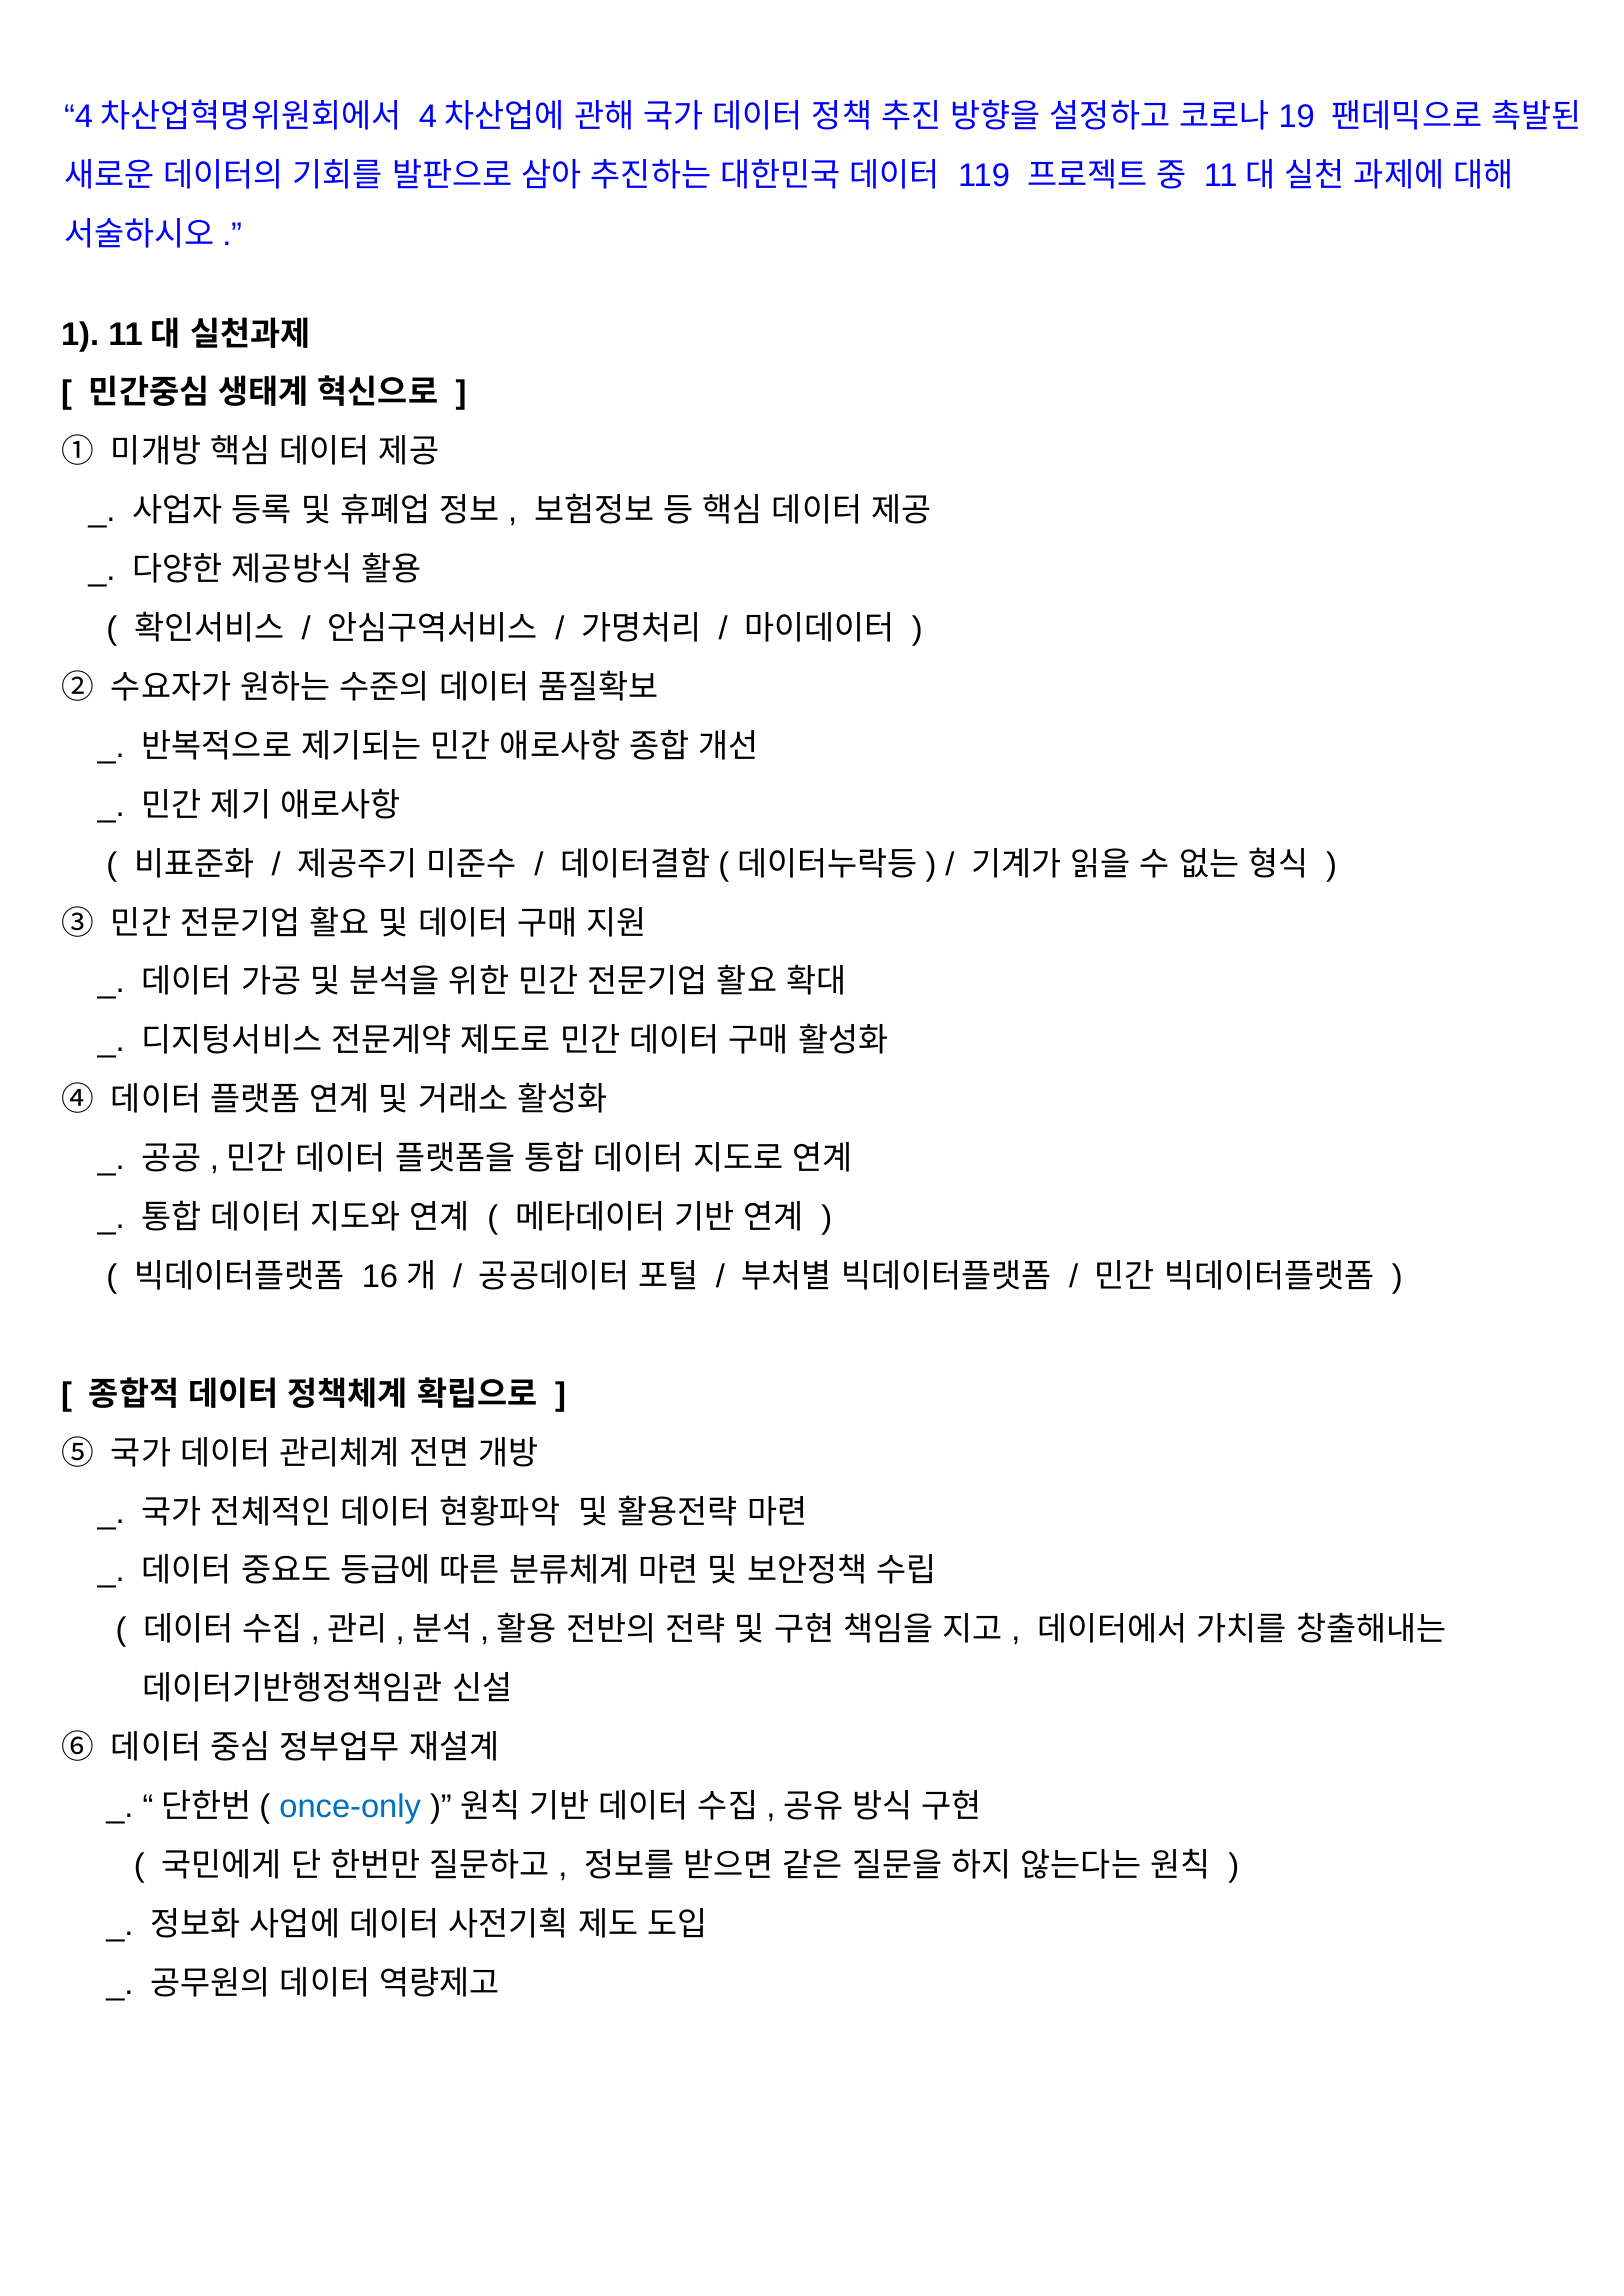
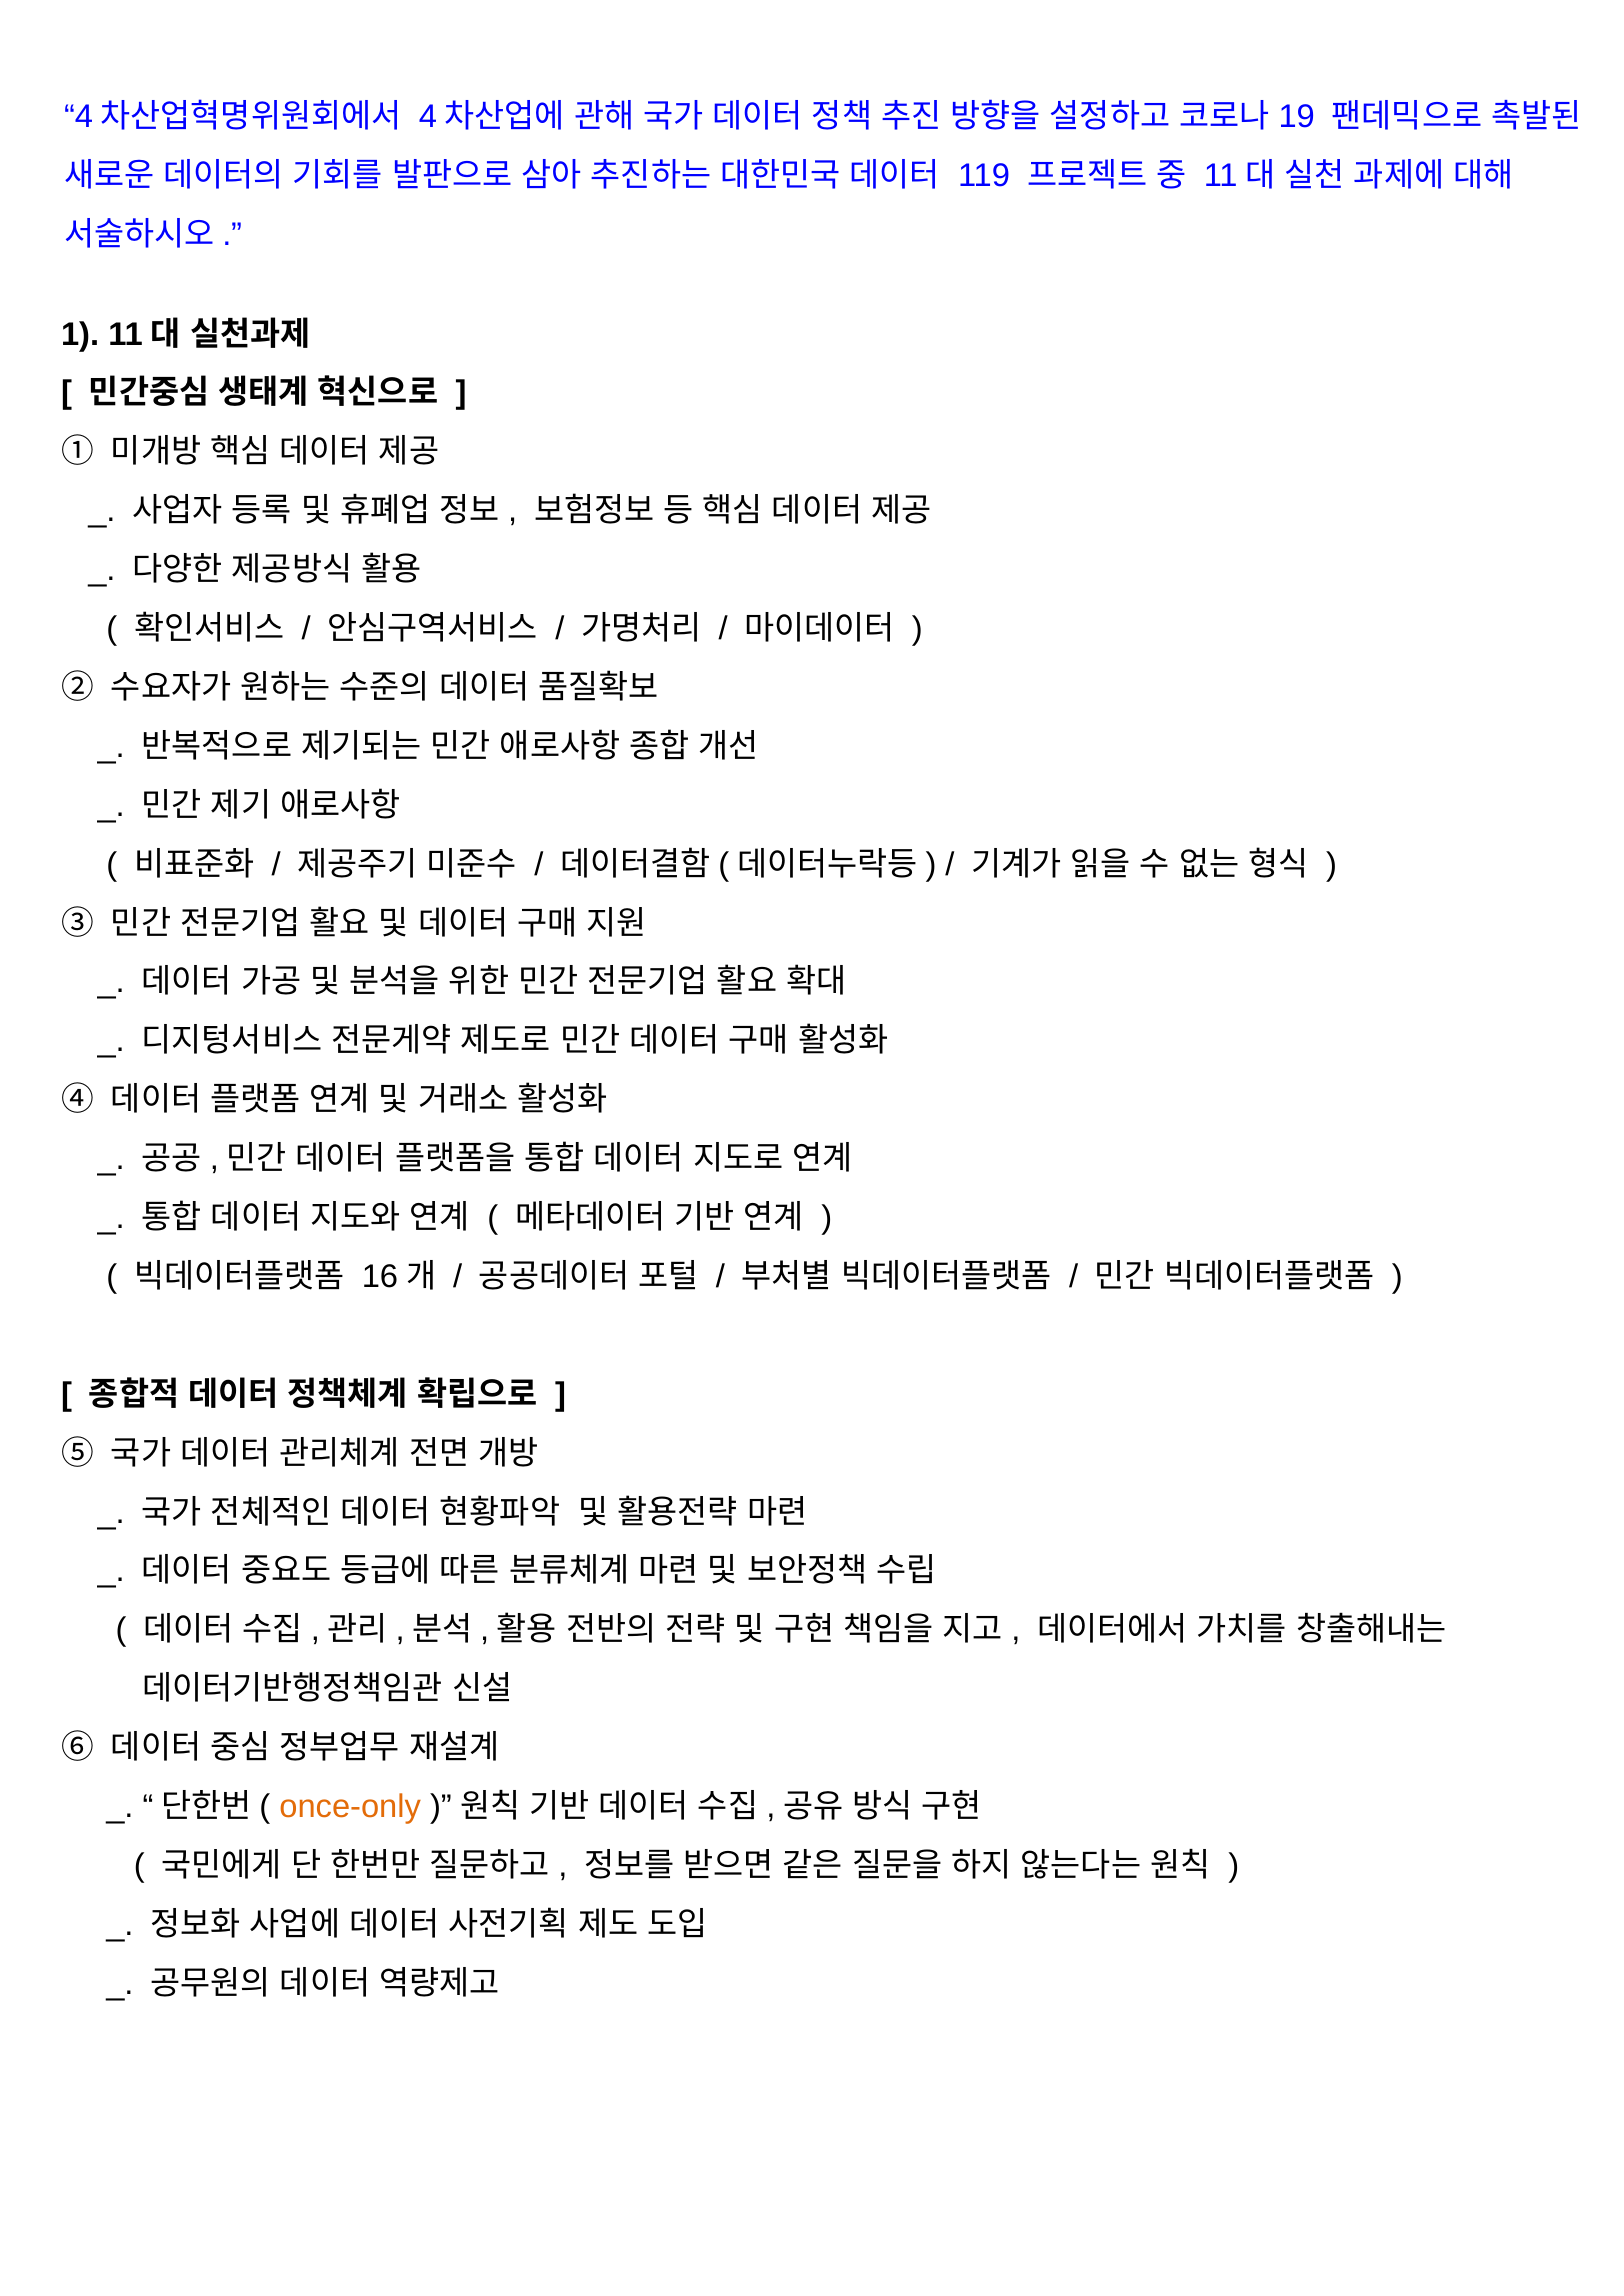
once-only colour: blue -> orange
